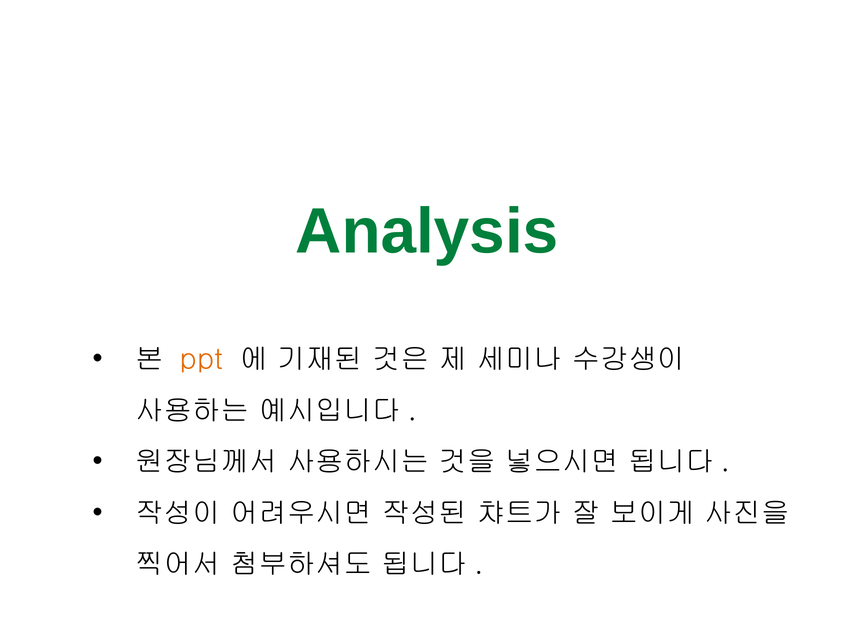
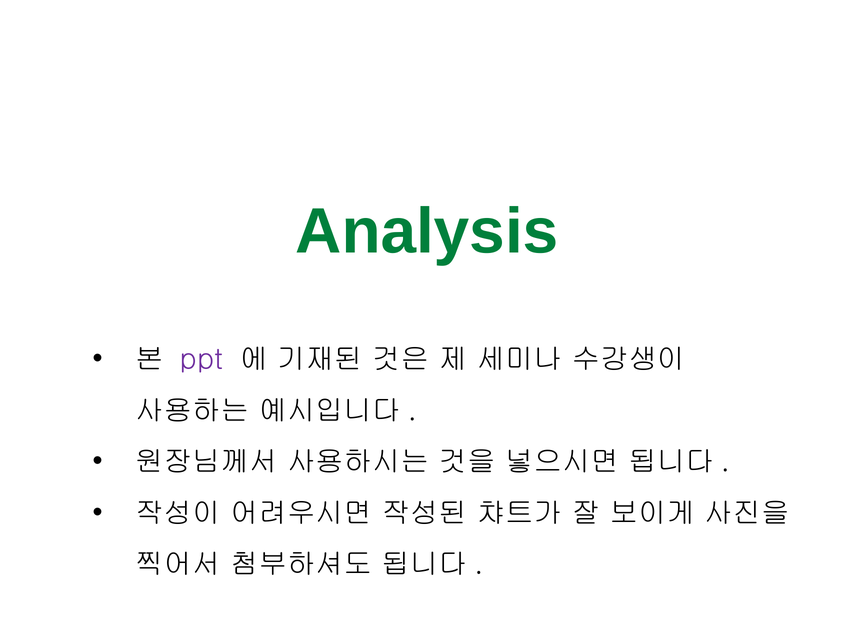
ppt colour: orange -> purple
